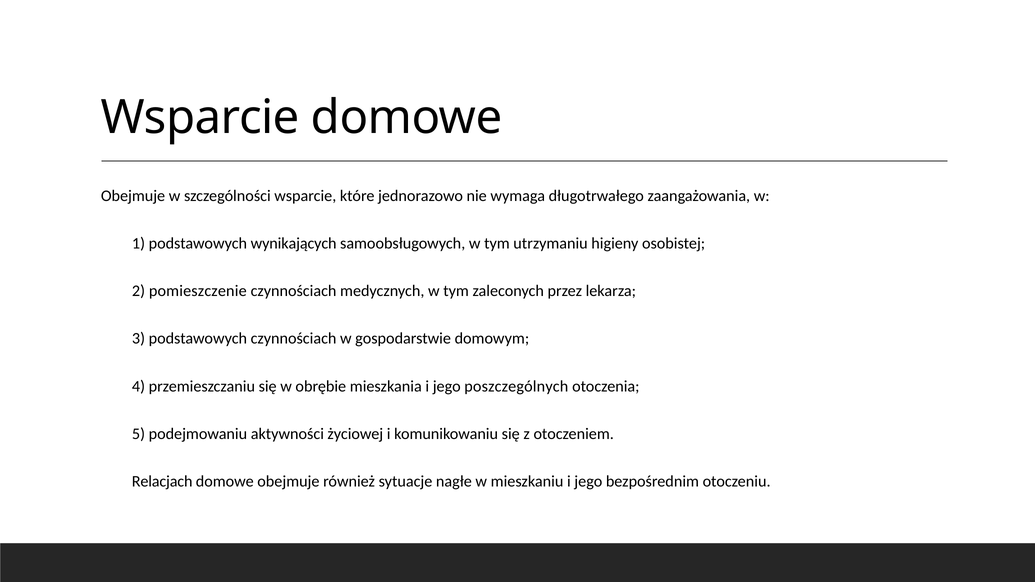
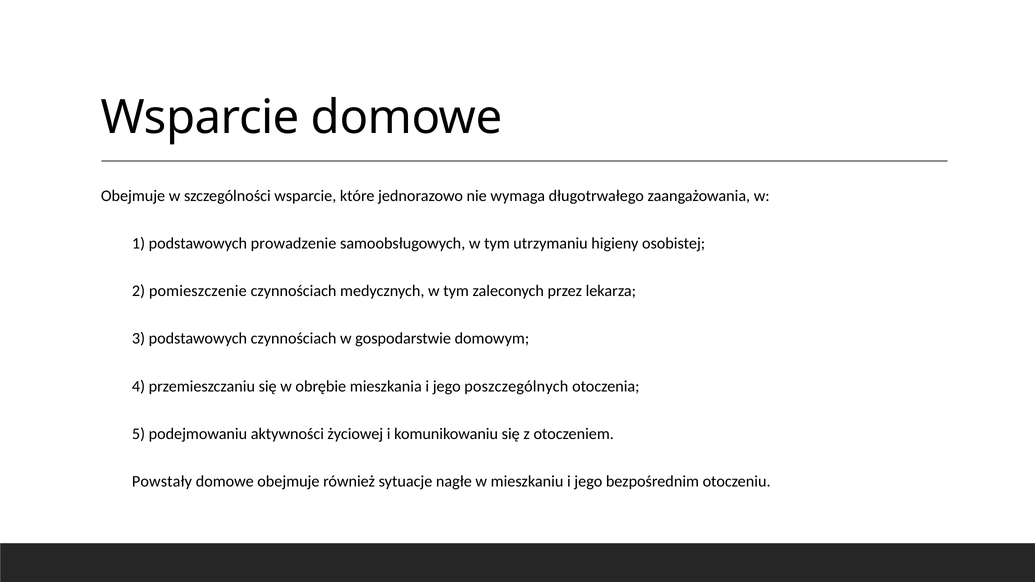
wynikających: wynikających -> prowadzenie
Relacjach: Relacjach -> Powstały
